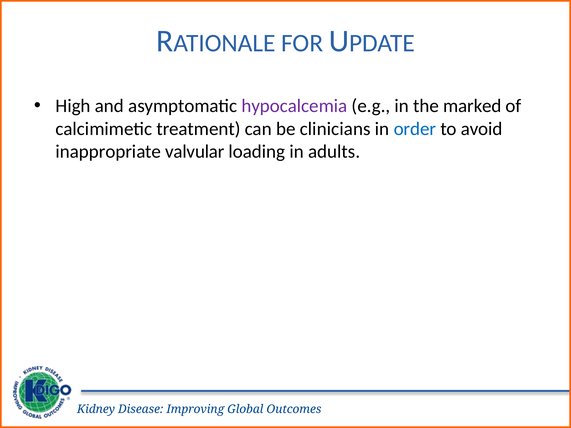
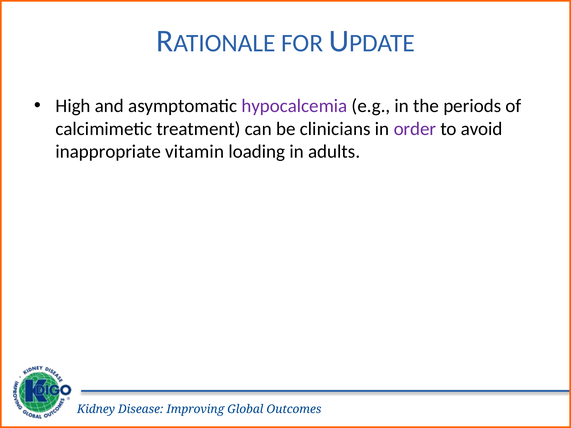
marked: marked -> periods
order colour: blue -> purple
valvular: valvular -> vitamin
